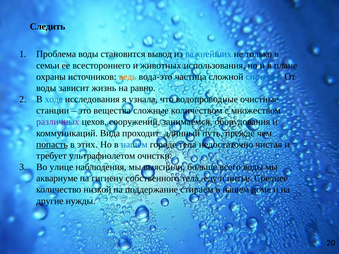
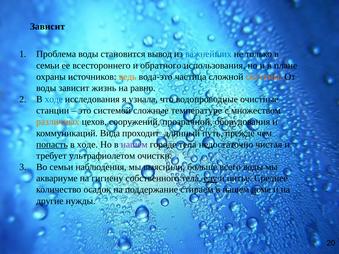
Следить at (48, 27): Следить -> Зависит
животных: животных -> обратного
системы colour: blue -> orange
вещества: вещества -> системой
количеством: количеством -> температуре
различных colour: purple -> orange
занимаемся: занимаемся -> прозрачной
этих at (87, 145): этих -> ходе
нашем at (134, 145) colour: blue -> purple
Во улице: улице -> семьи
еду underline: none -> present
низкой: низкой -> осадок
